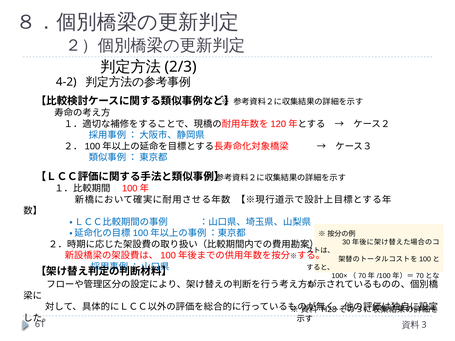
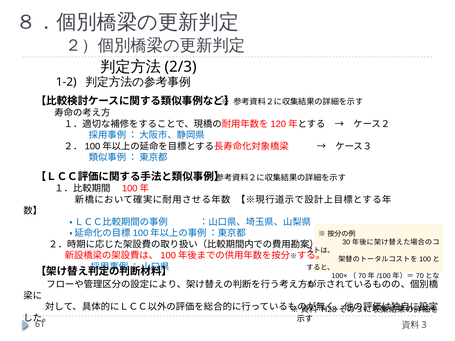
4-2: 4-2 -> 1-2
